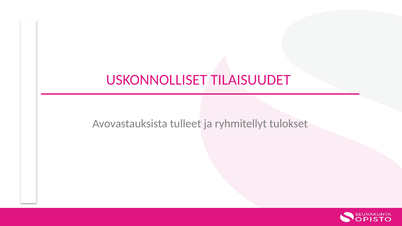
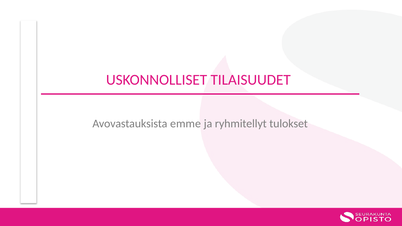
tulleet: tulleet -> emme
